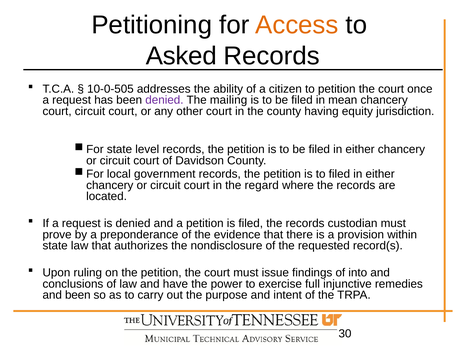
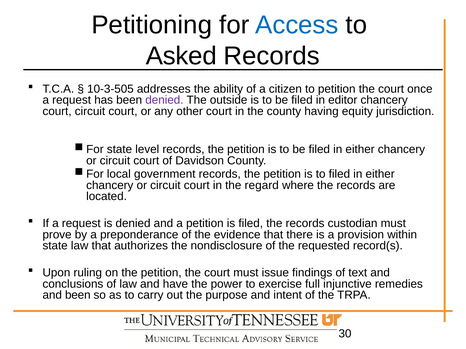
Access colour: orange -> blue
10-0-505: 10-0-505 -> 10-3-505
mailing: mailing -> outside
mean: mean -> editor
into: into -> text
